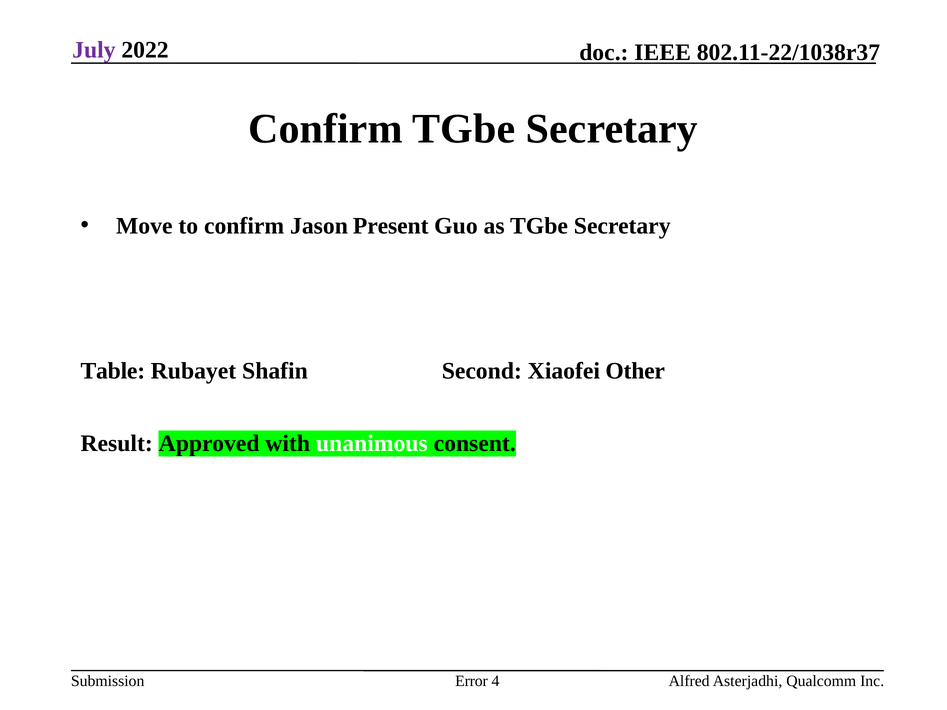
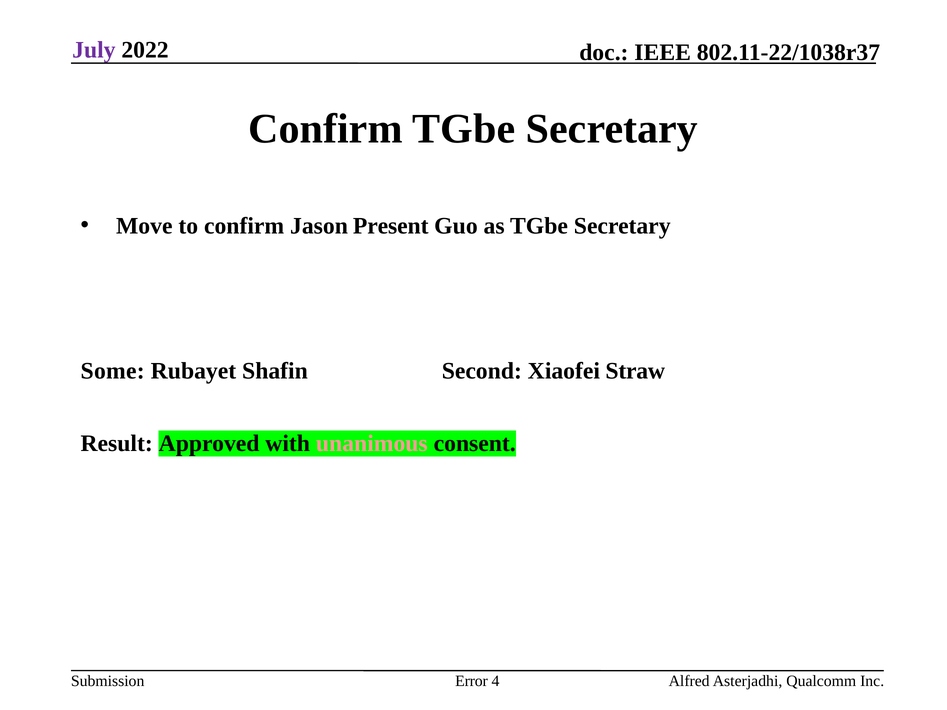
Table: Table -> Some
Other: Other -> Straw
unanimous colour: white -> pink
